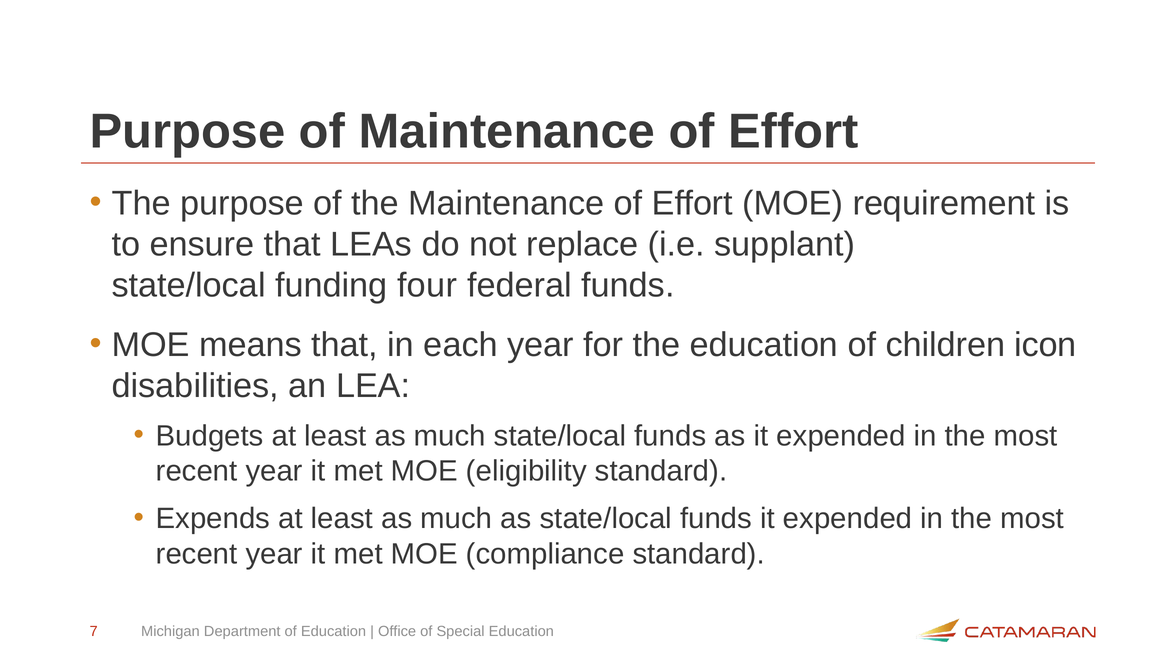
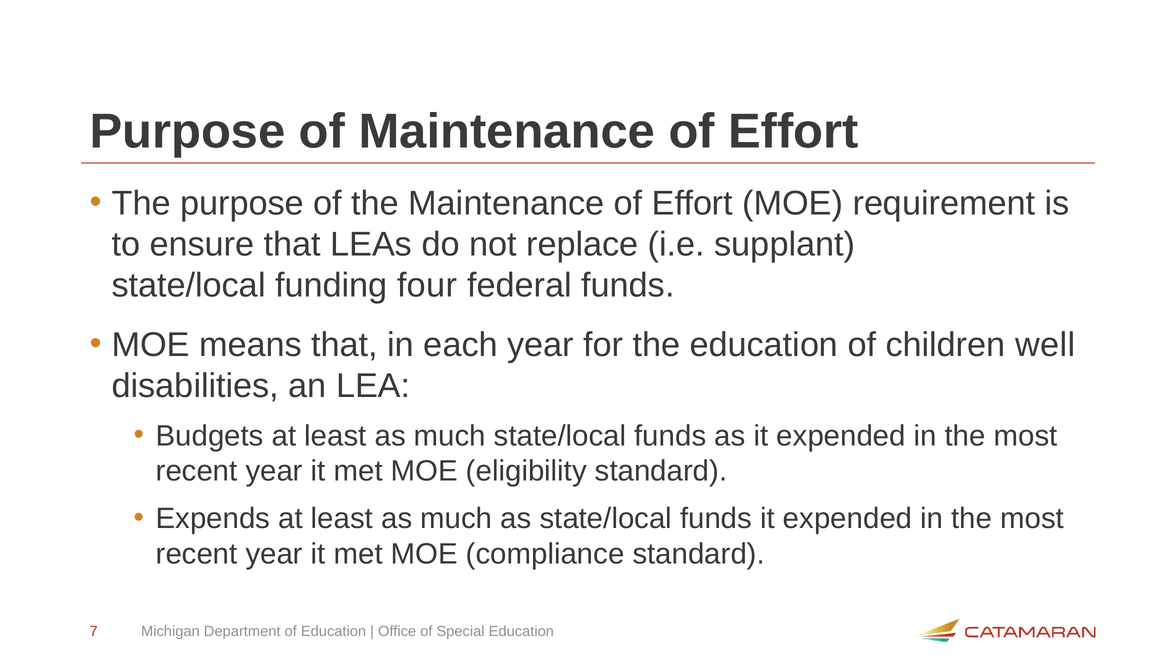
icon: icon -> well
